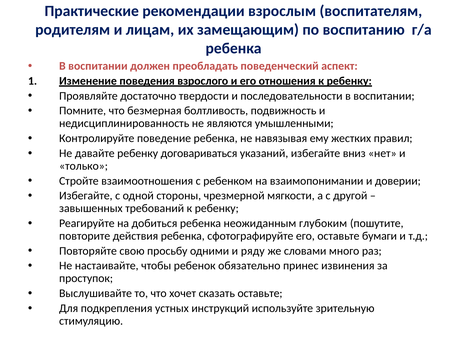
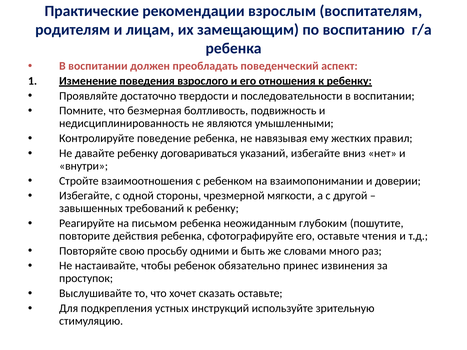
только: только -> внутри
добиться: добиться -> письмом
бумаги: бумаги -> чтения
ряду: ряду -> быть
